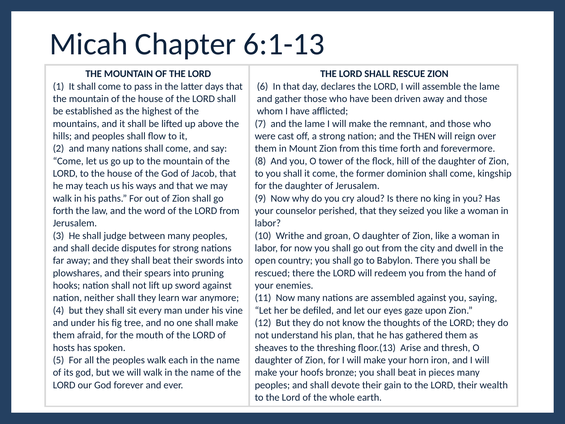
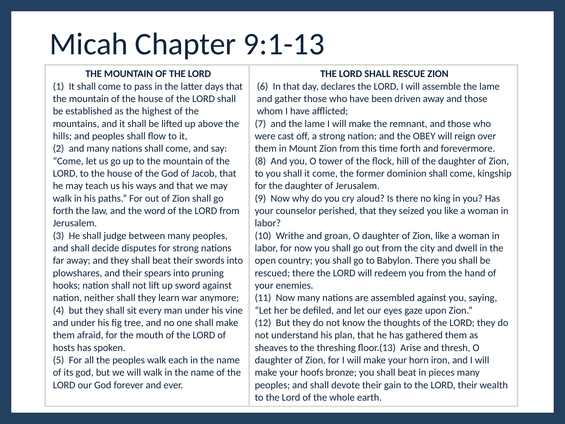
6:1-13: 6:1-13 -> 9:1-13
THEN: THEN -> OBEY
